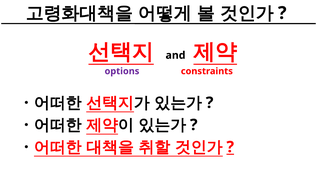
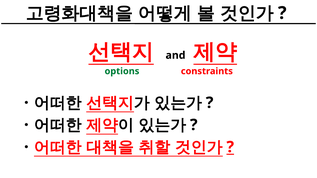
options colour: purple -> green
